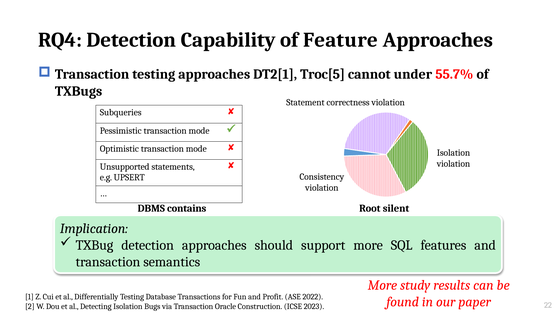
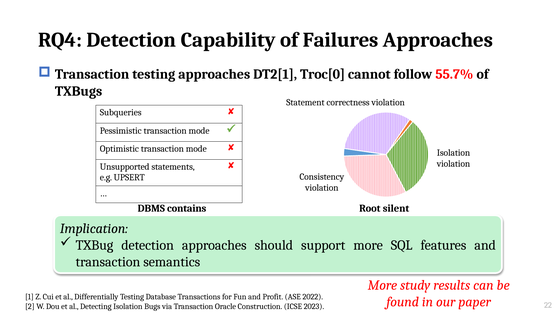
Feature: Feature -> Failures
Troc[5: Troc[5 -> Troc[0
under: under -> follow
